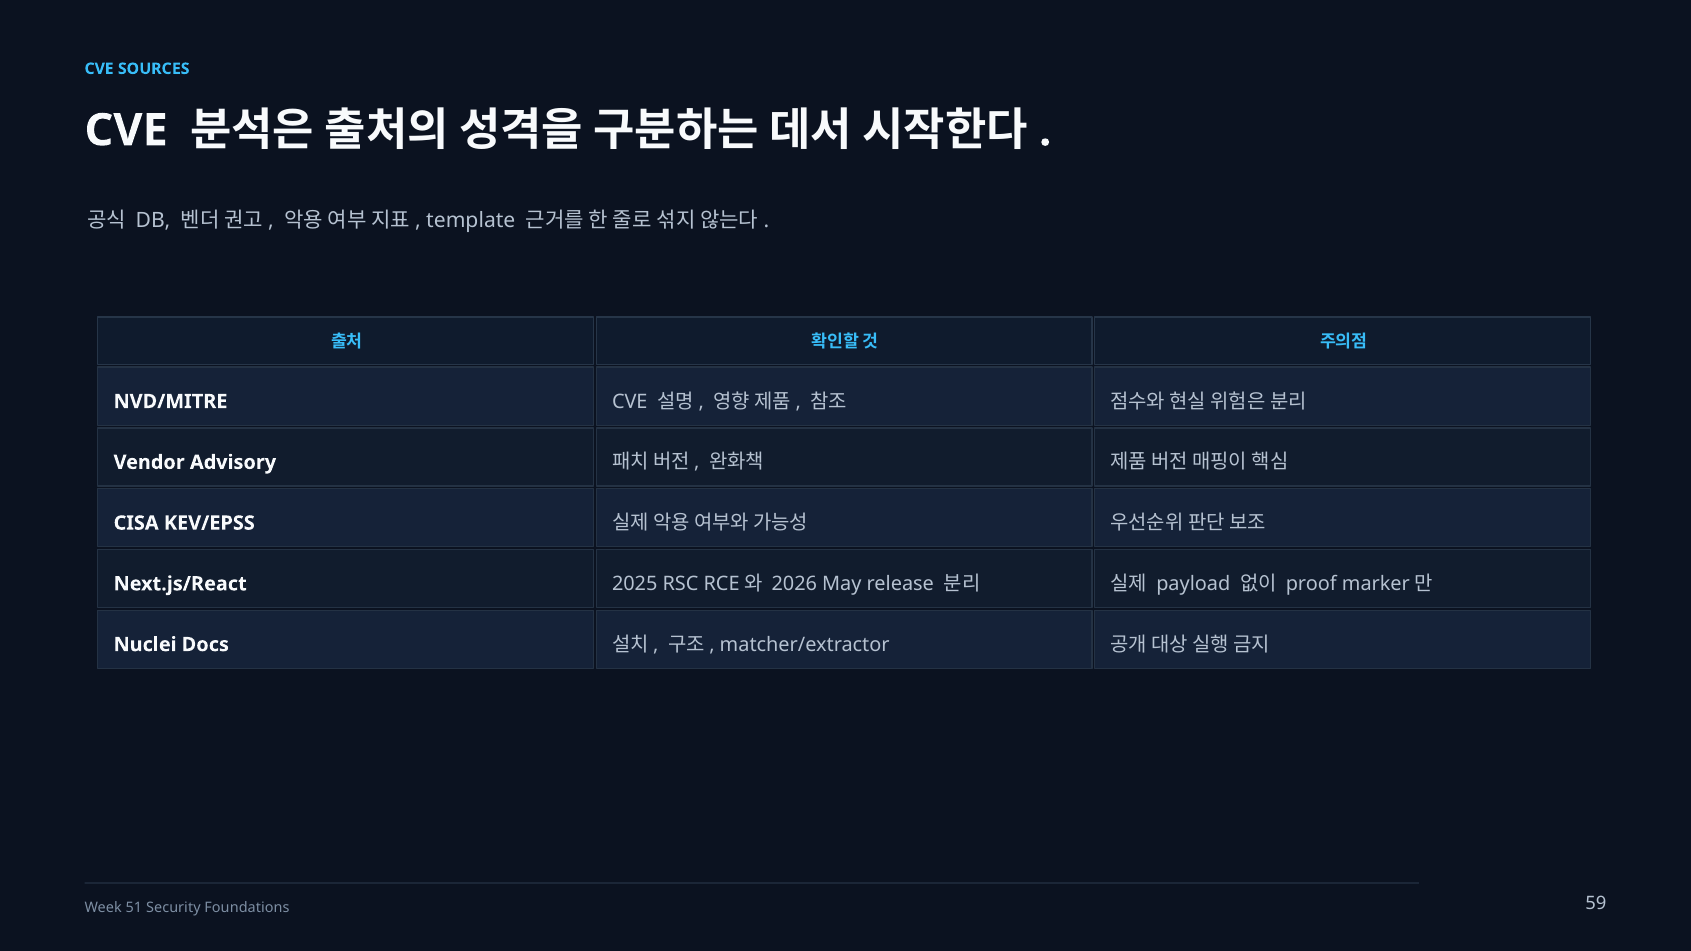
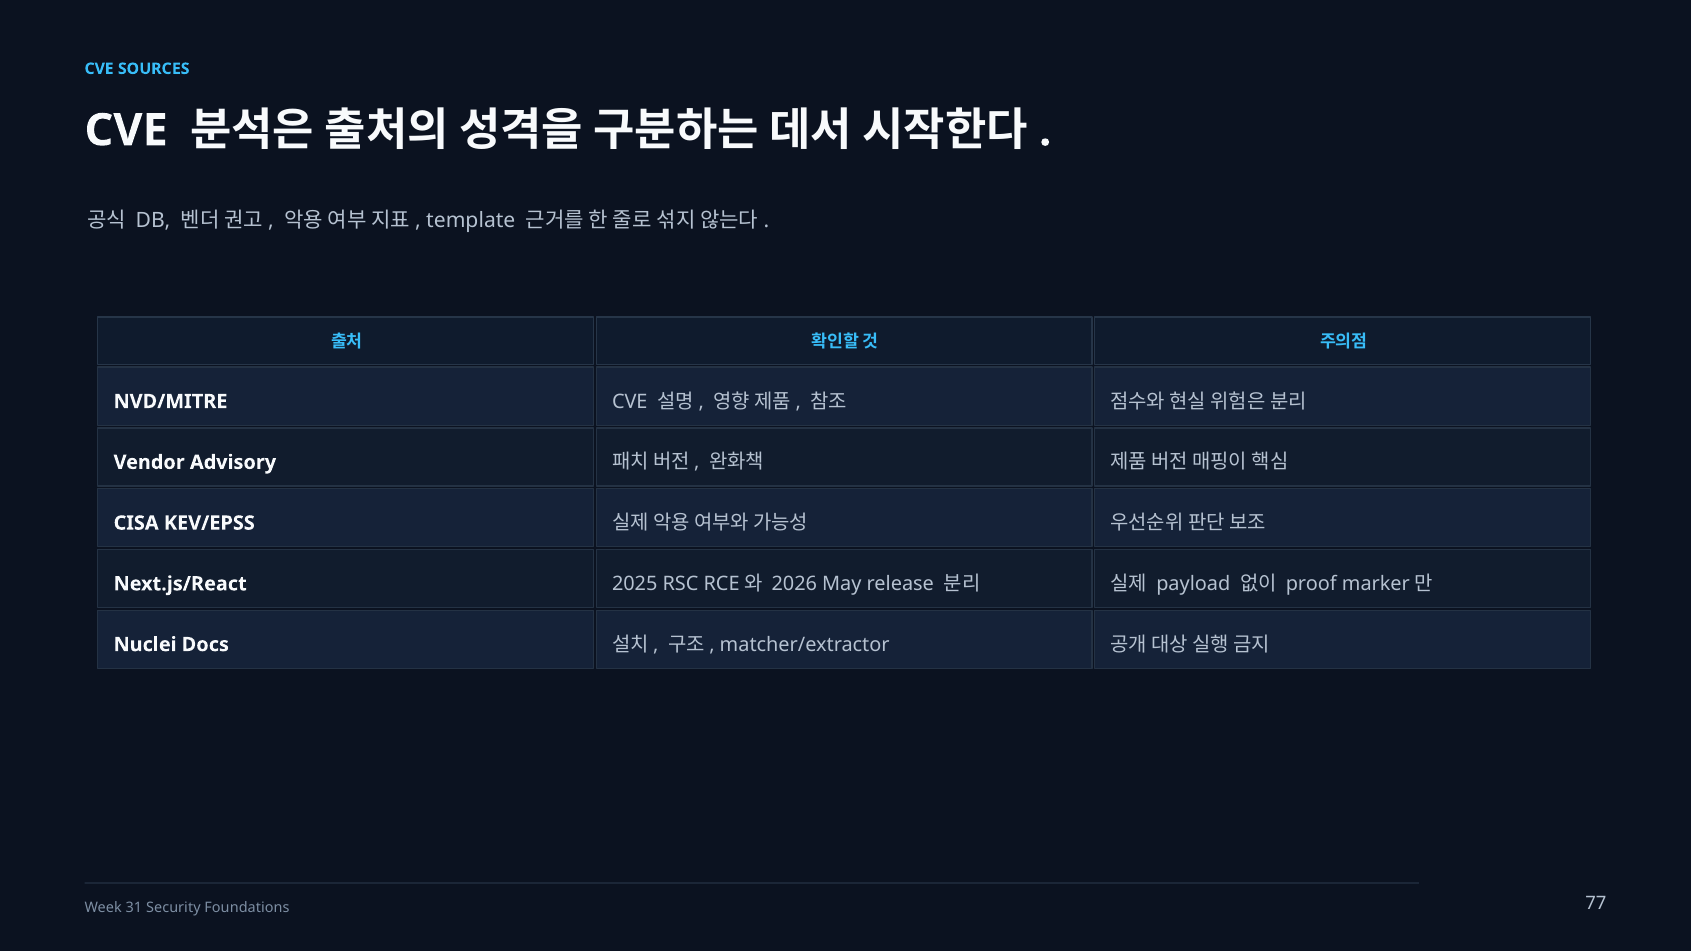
51: 51 -> 31
59: 59 -> 77
